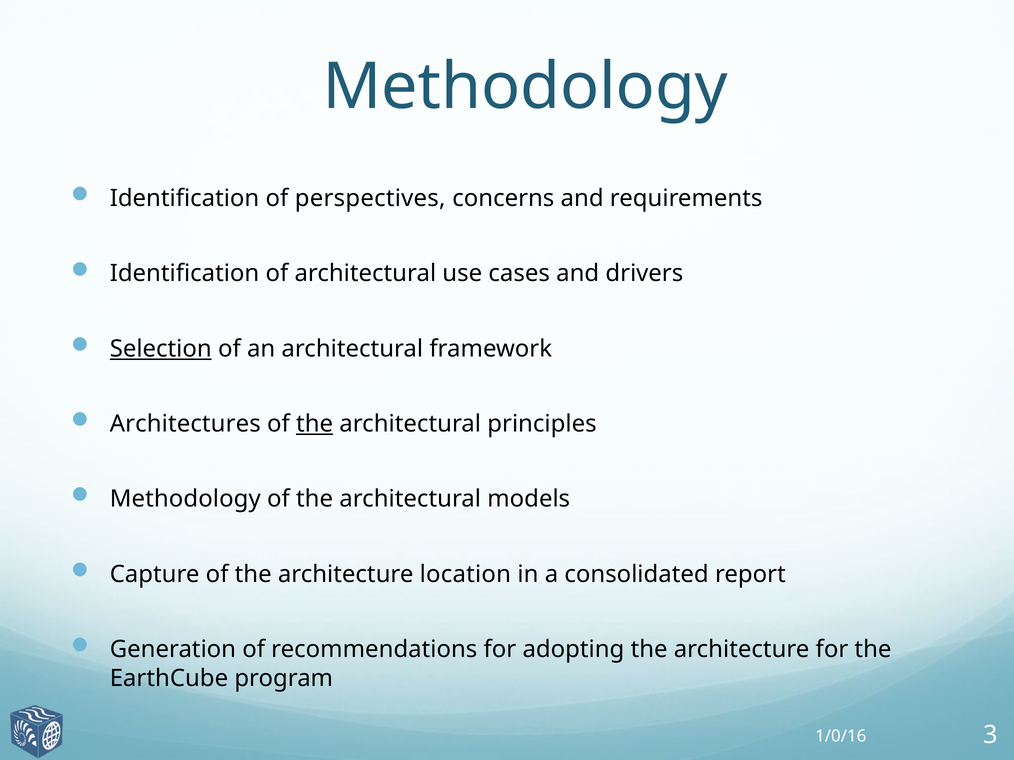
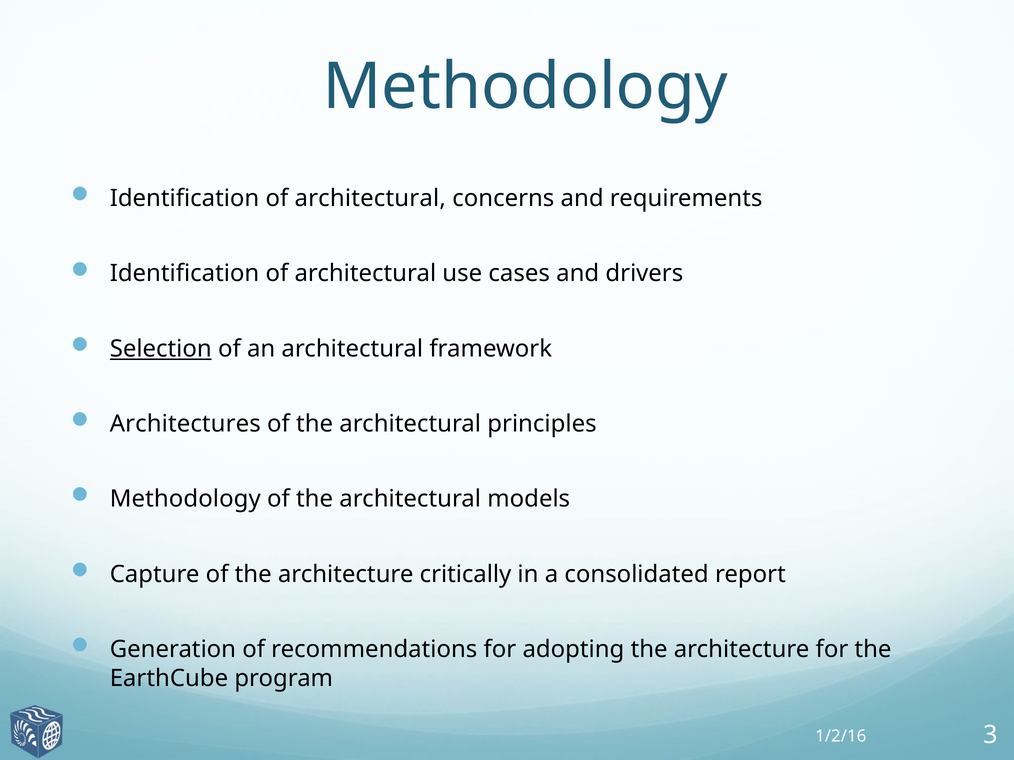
perspectives at (370, 199): perspectives -> architectural
the at (315, 424) underline: present -> none
location: location -> critically
1/0/16: 1/0/16 -> 1/2/16
